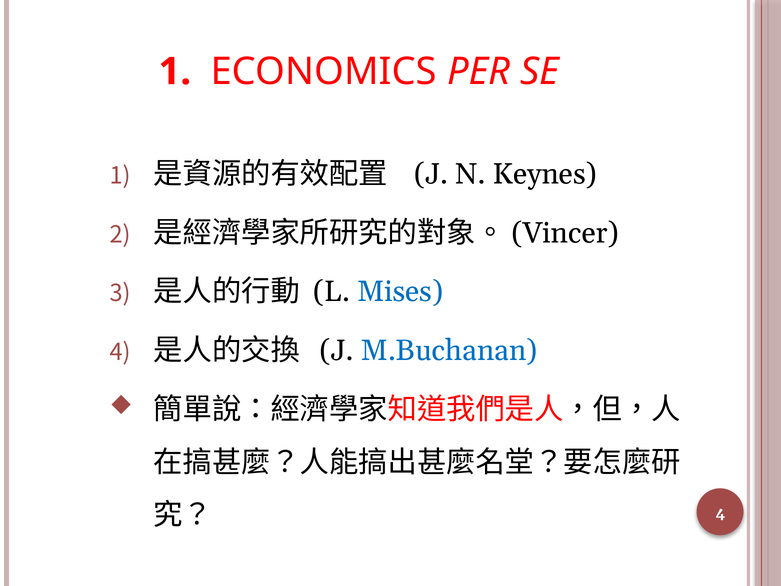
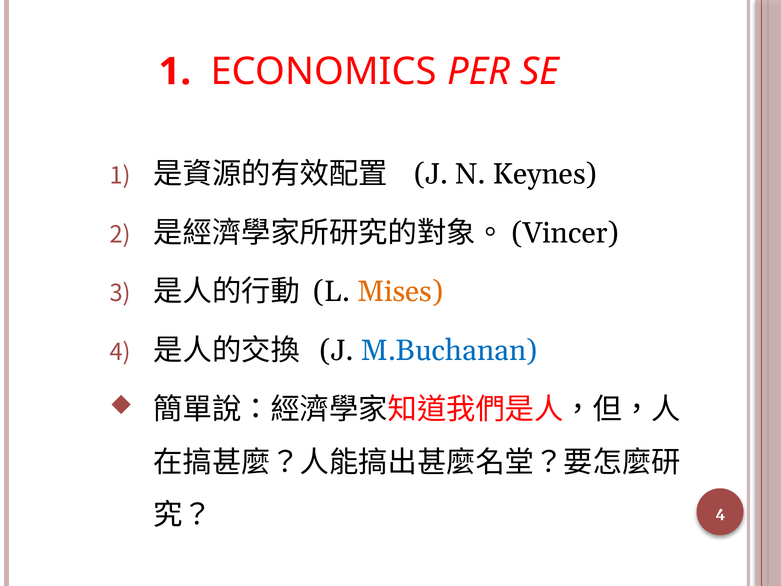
Mises colour: blue -> orange
